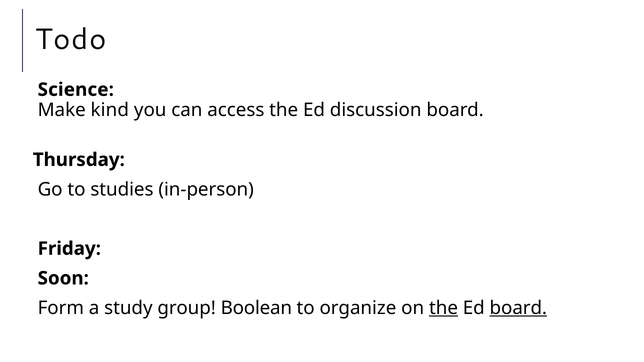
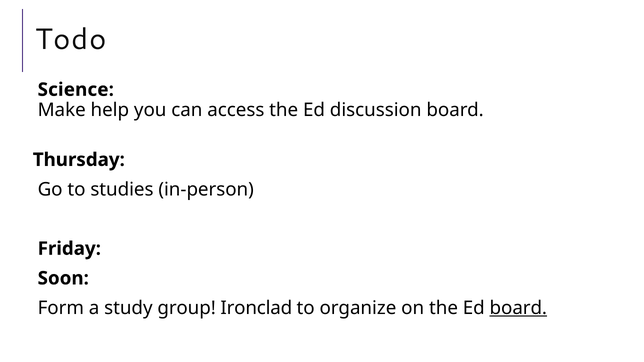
kind: kind -> help
Boolean: Boolean -> Ironclad
the at (444, 308) underline: present -> none
